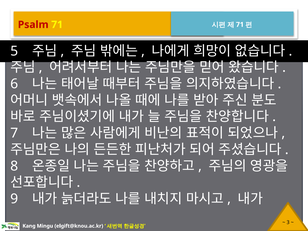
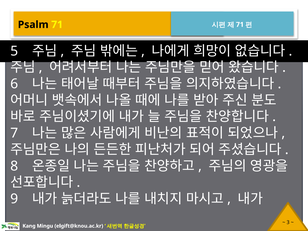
Psalm colour: red -> black
